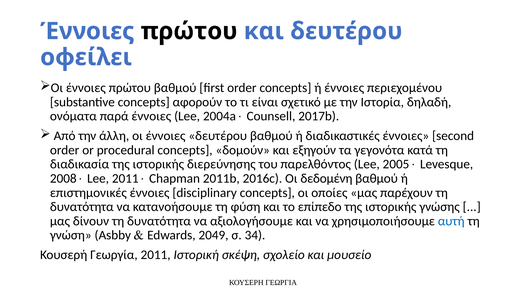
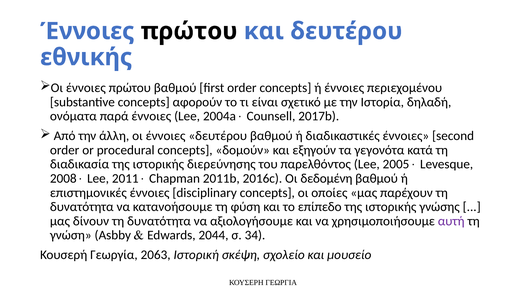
οφείλει: οφείλει -> εθνικής
αυτή colour: blue -> purple
2049: 2049 -> 2044
2011: 2011 -> 2063
